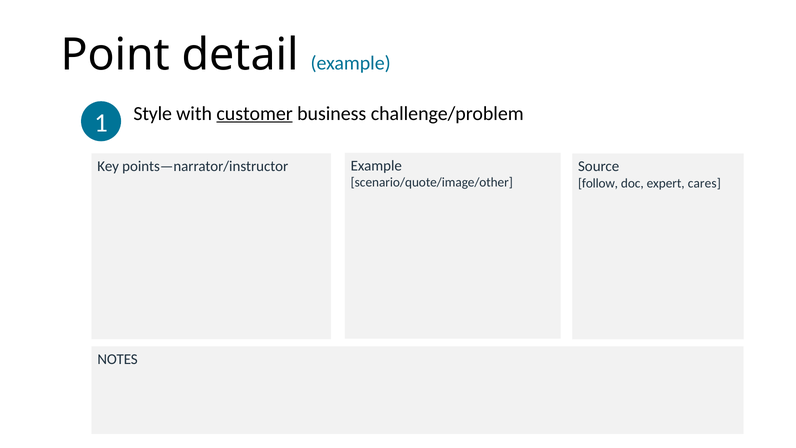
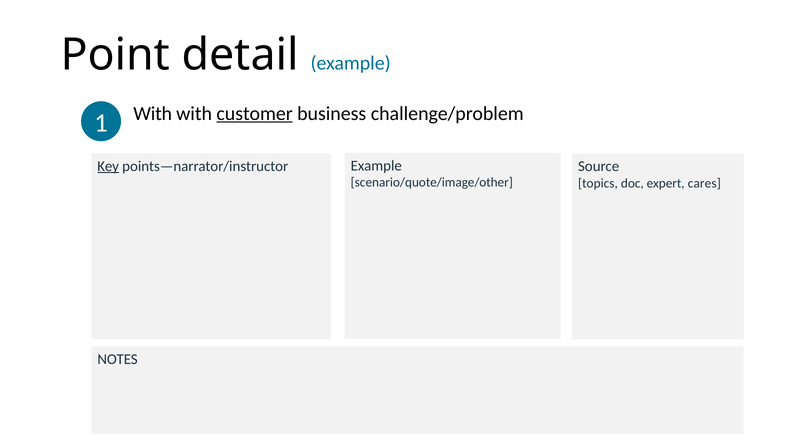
Style at (153, 113): Style -> With
Key underline: none -> present
follow: follow -> topics
